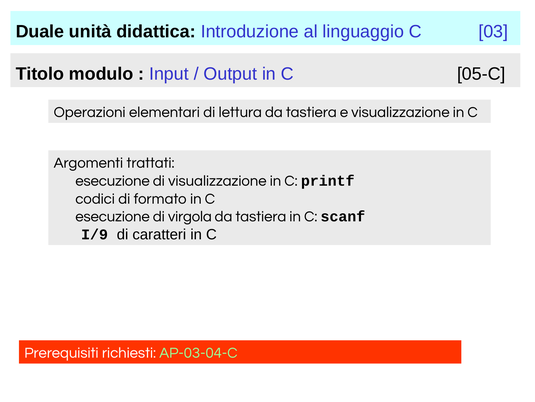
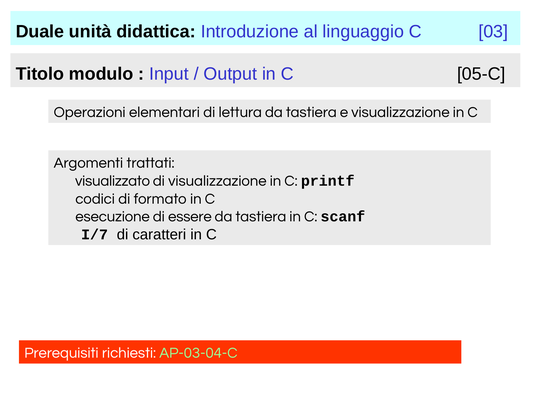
esecuzione at (113, 181): esecuzione -> visualizzato
virgola: virgola -> essere
I/9: I/9 -> I/7
